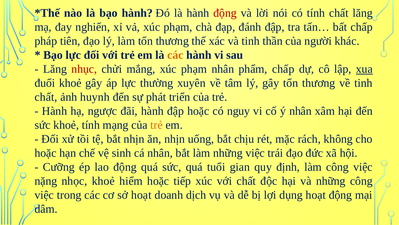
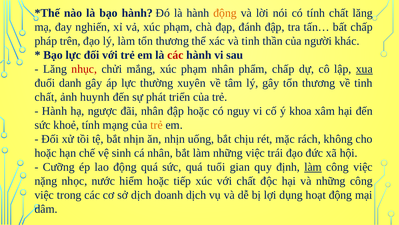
động at (225, 13) colour: red -> orange
tiên: tiên -> trên
các at (175, 55) colour: orange -> red
đuổi khoẻ: khoẻ -> danh
đãi hành: hành -> nhân
ý nhân: nhân -> khoa
làm at (313, 167) underline: none -> present
nhọc khoẻ: khoẻ -> nước
sở hoạt: hoạt -> dịch
